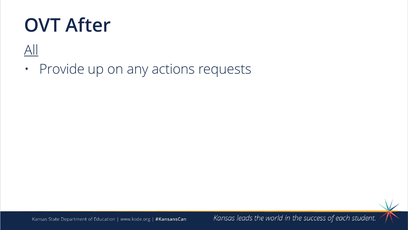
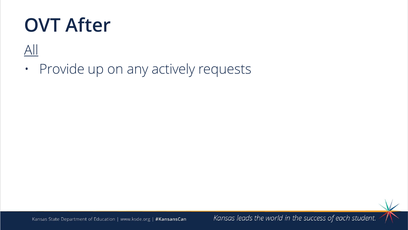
actions: actions -> actively
